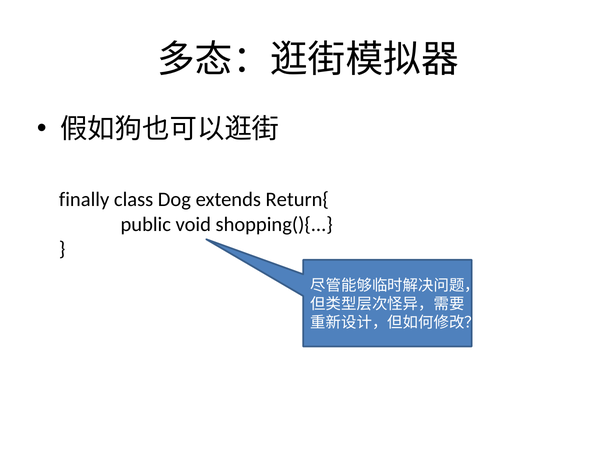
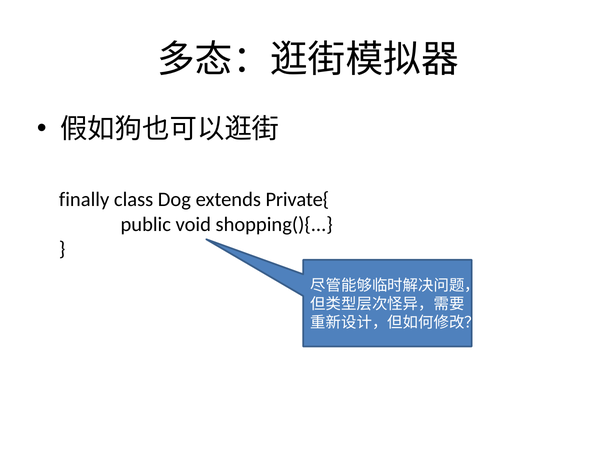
Return{: Return{ -> Private{
